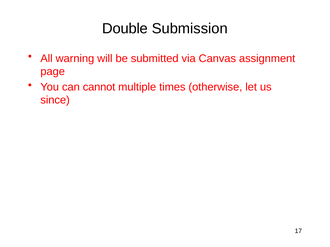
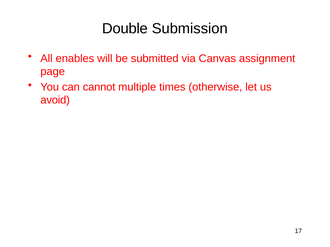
warning: warning -> enables
since: since -> avoid
